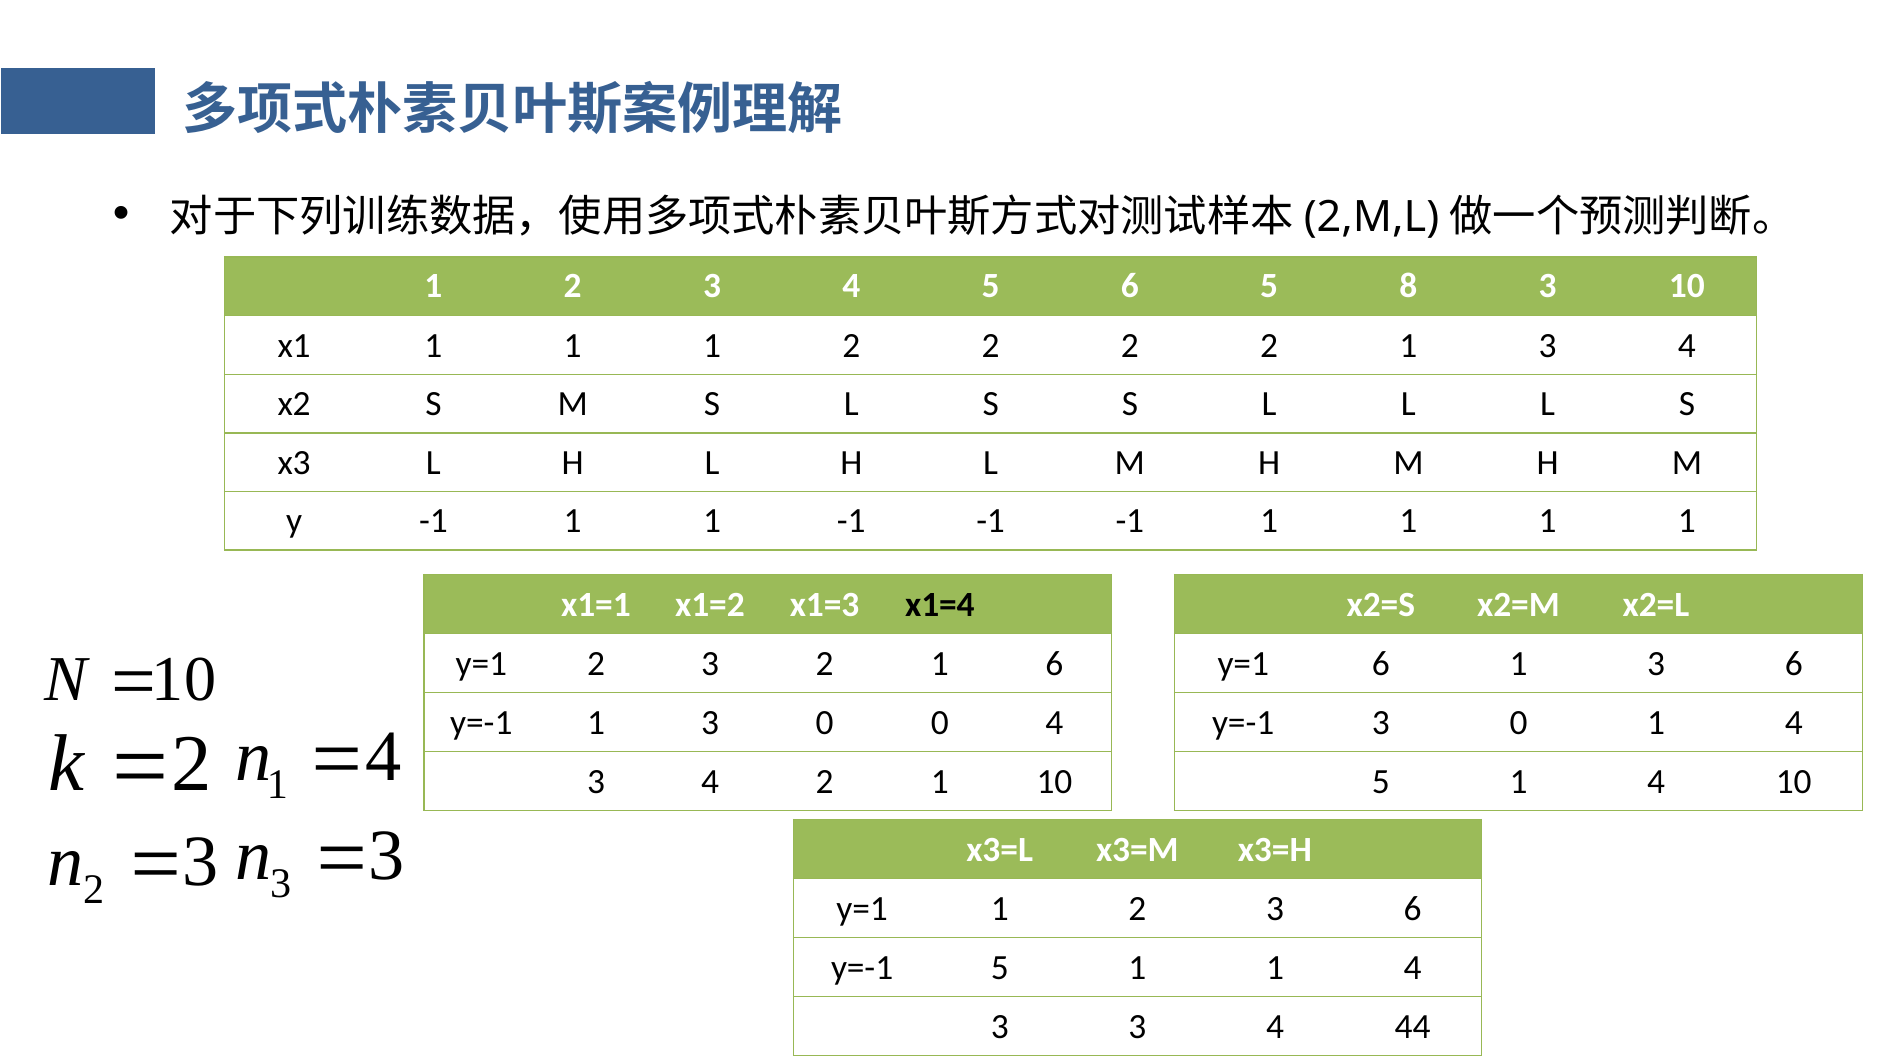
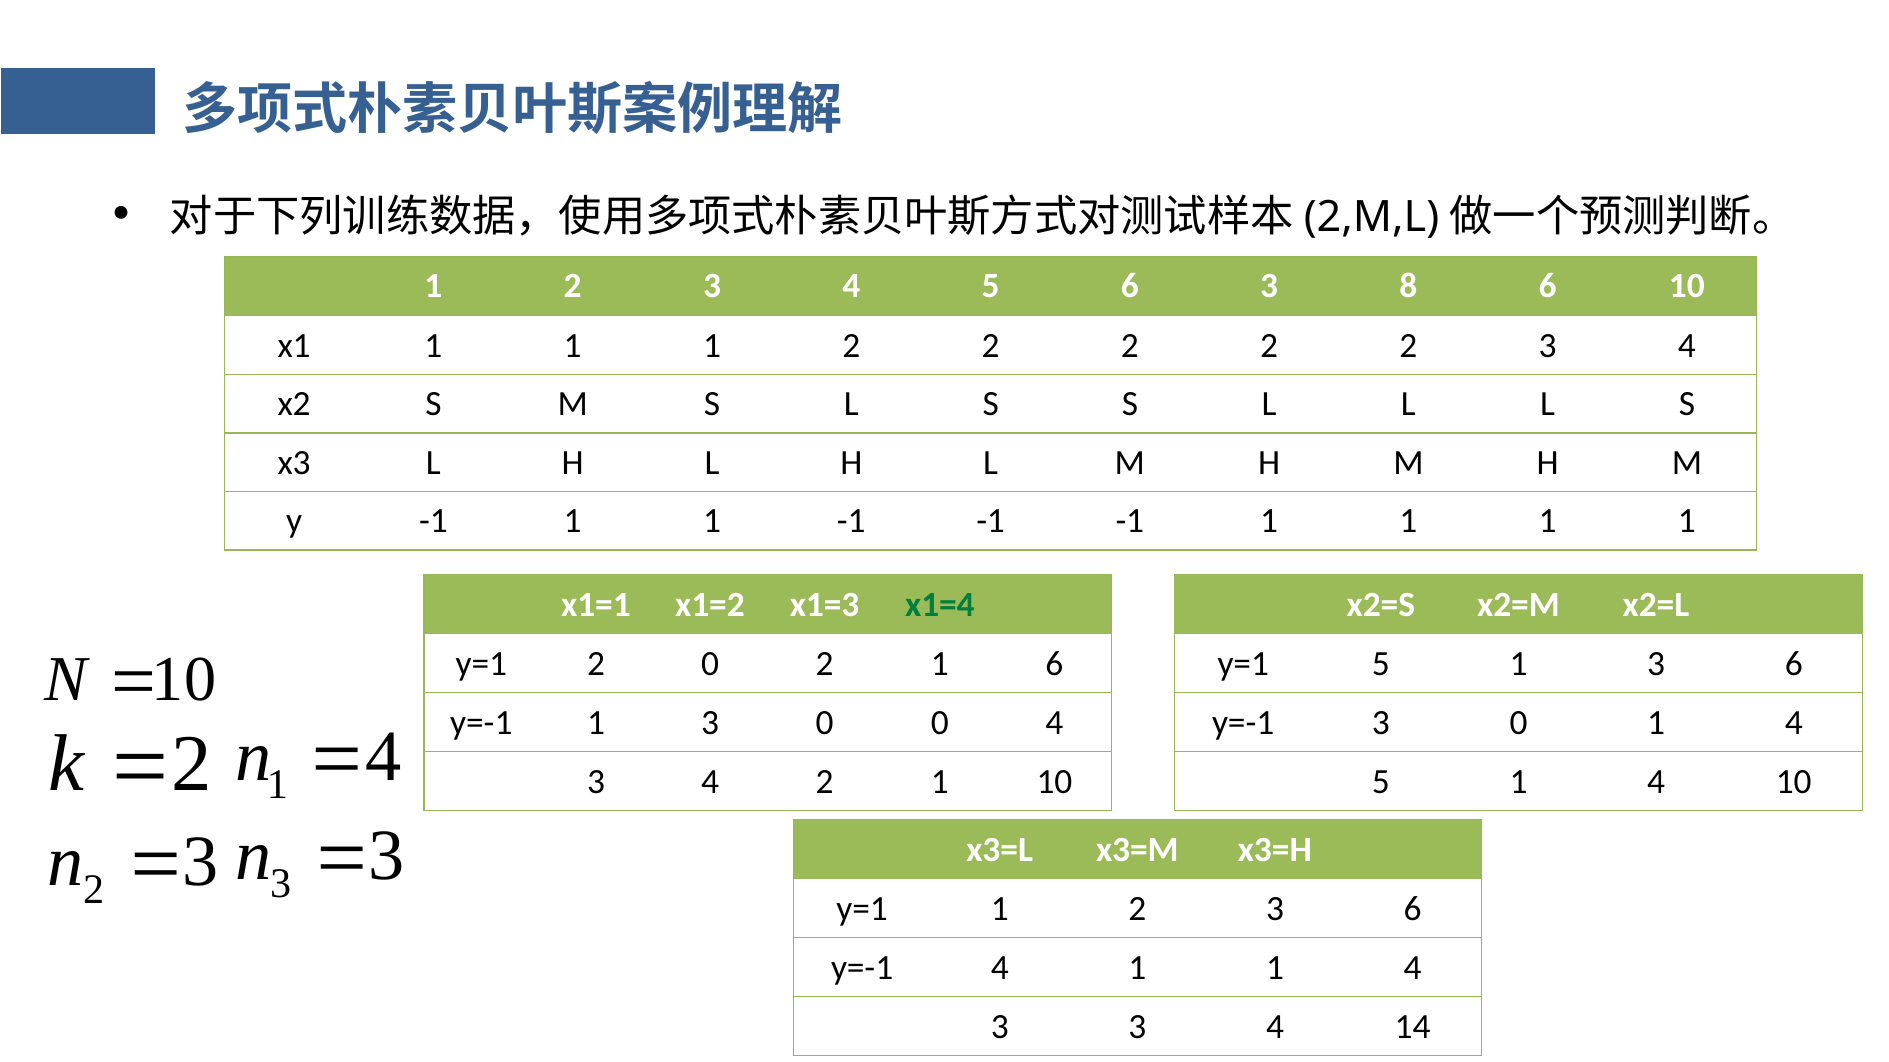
6 5: 5 -> 3
8 3: 3 -> 6
1 at (1408, 346): 1 -> 2
x1=4 colour: black -> green
y=1 2 3: 3 -> 0
y=1 6: 6 -> 5
y=-1 5: 5 -> 4
44: 44 -> 14
